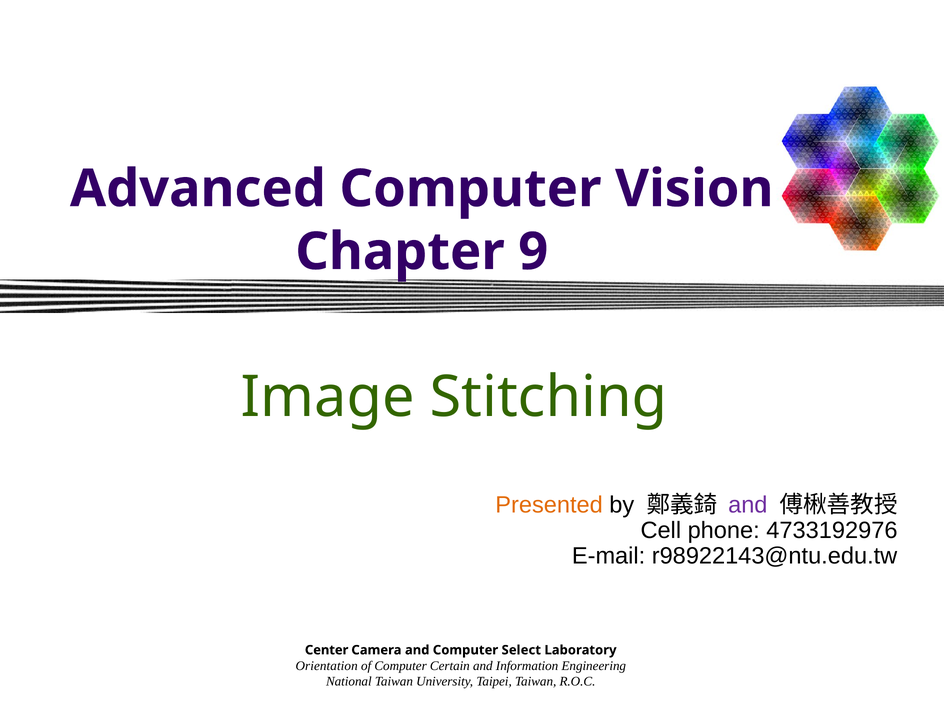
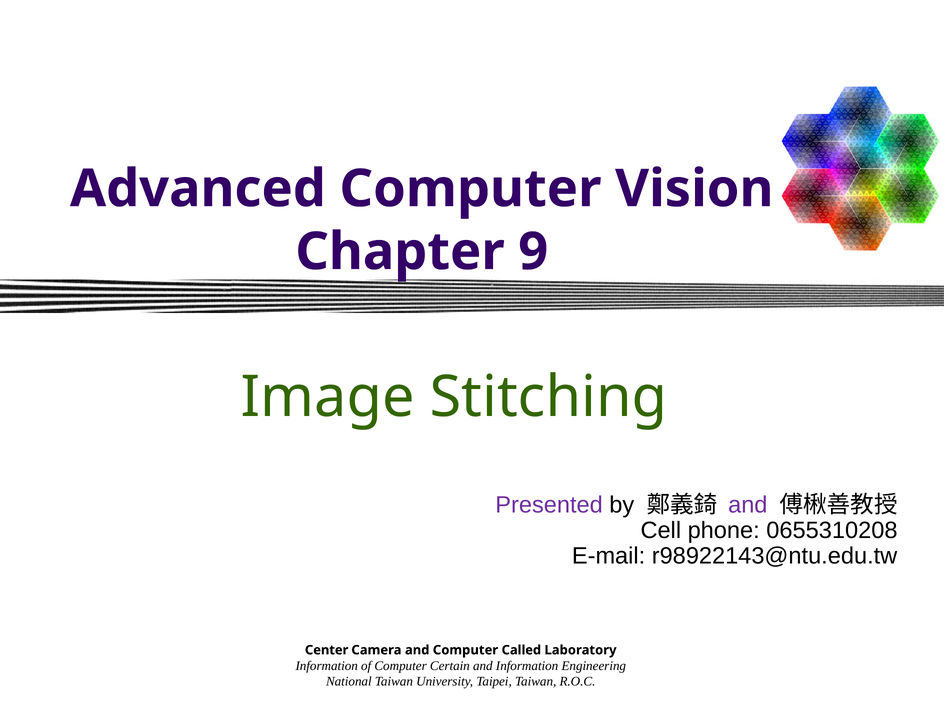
Presented colour: orange -> purple
4733192976: 4733192976 -> 0655310208
Select: Select -> Called
Orientation at (327, 666): Orientation -> Information
